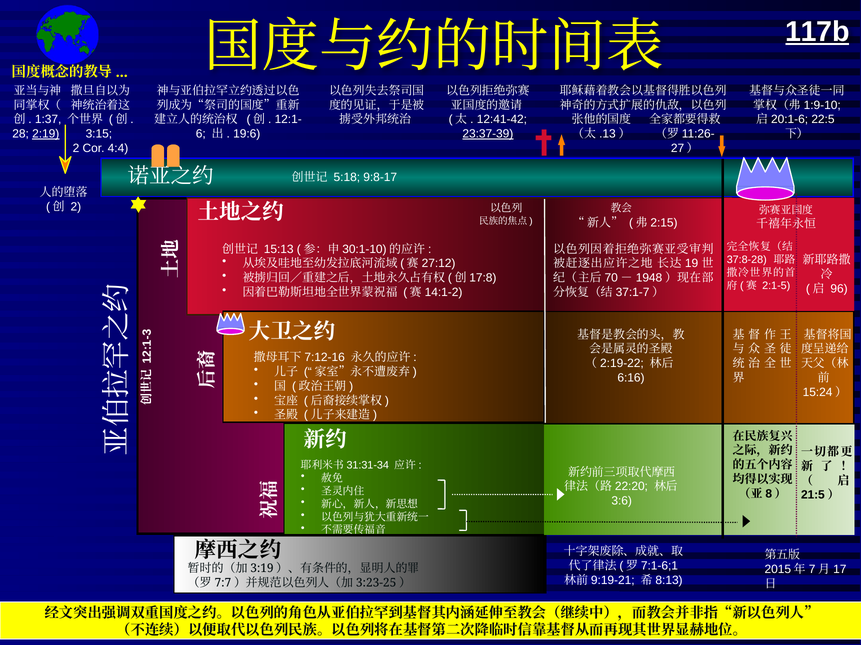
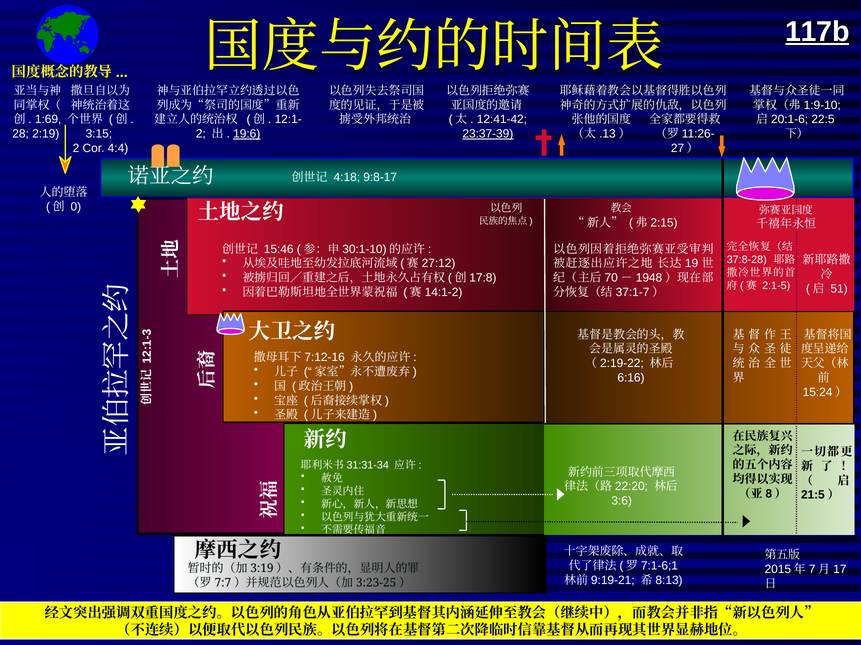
1:37: 1:37 -> 1:69
2:19 underline: present -> none
6 at (201, 134): 6 -> 2
19:6 underline: none -> present
5:18: 5:18 -> 4:18
2 at (76, 207): 2 -> 0
15:13: 15:13 -> 15:46
96: 96 -> 51
